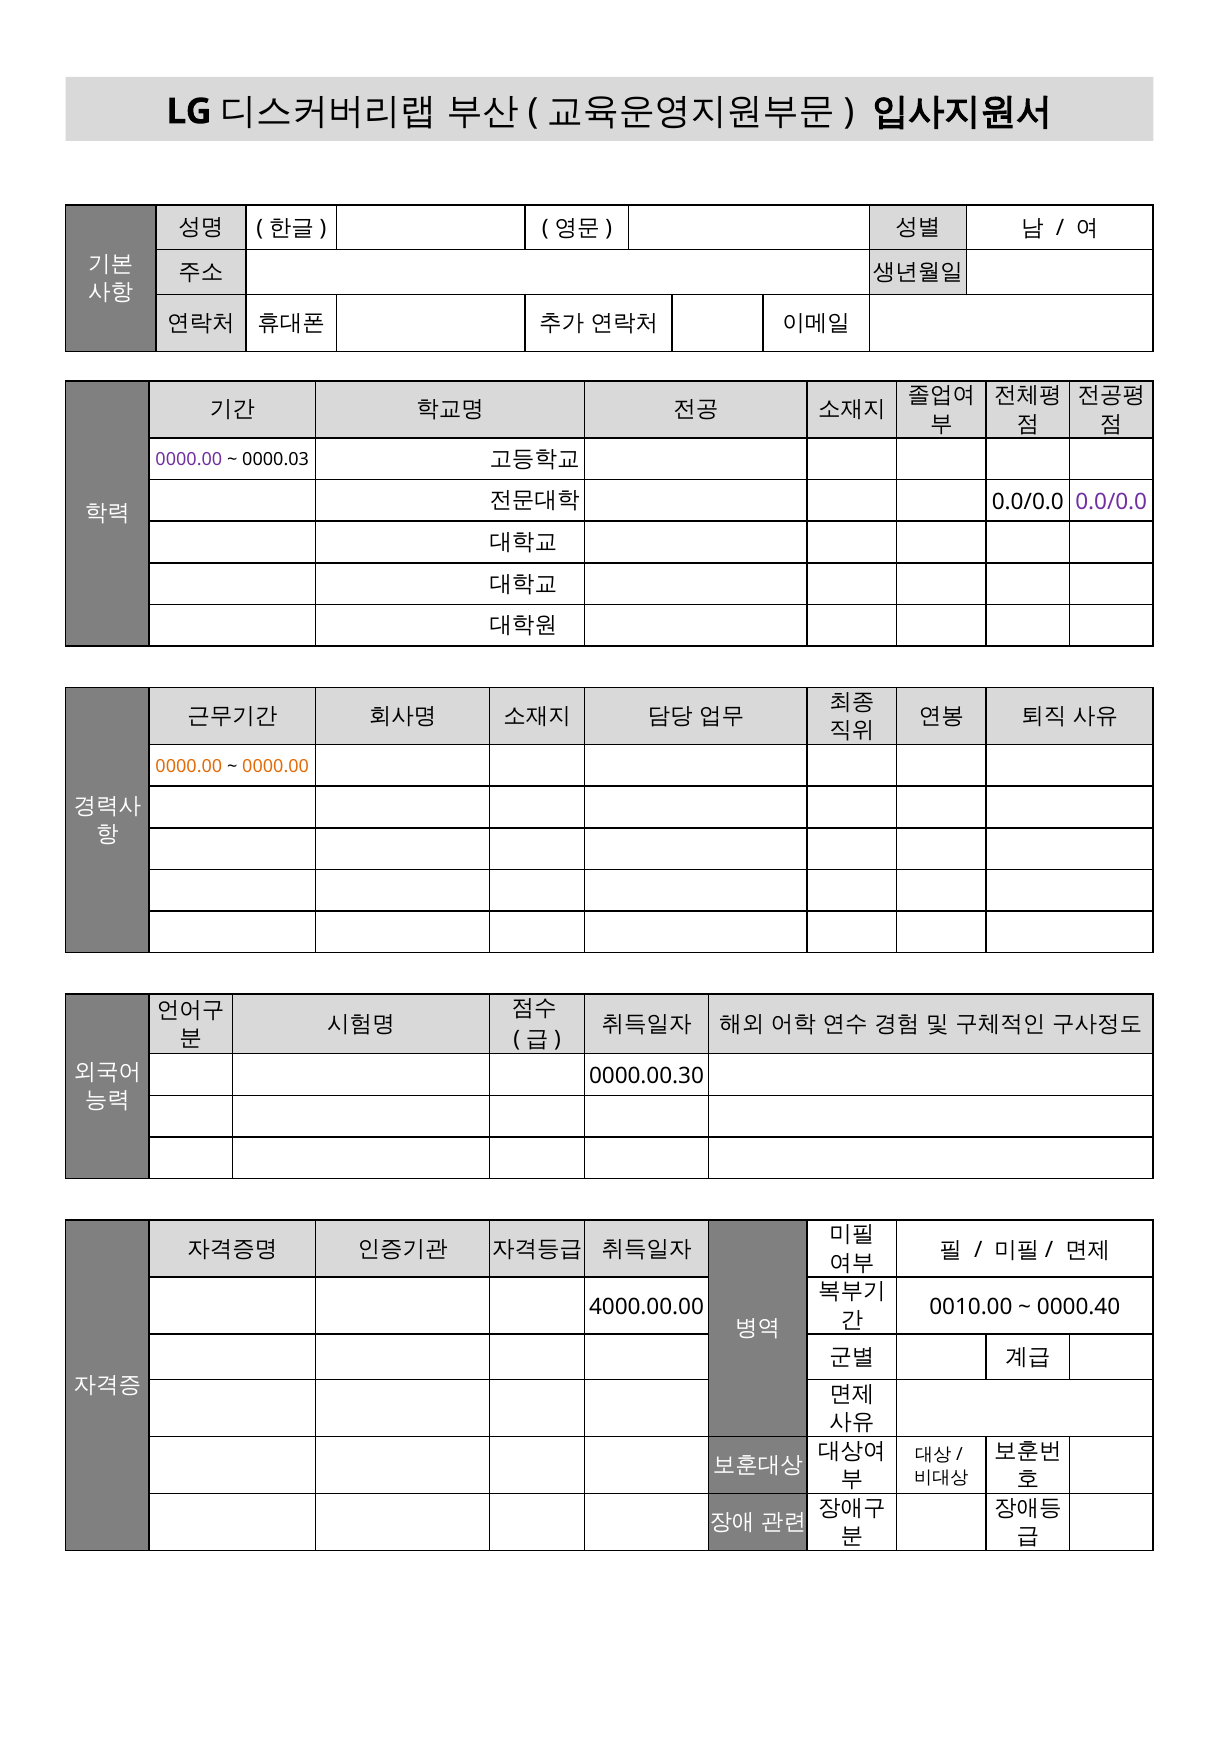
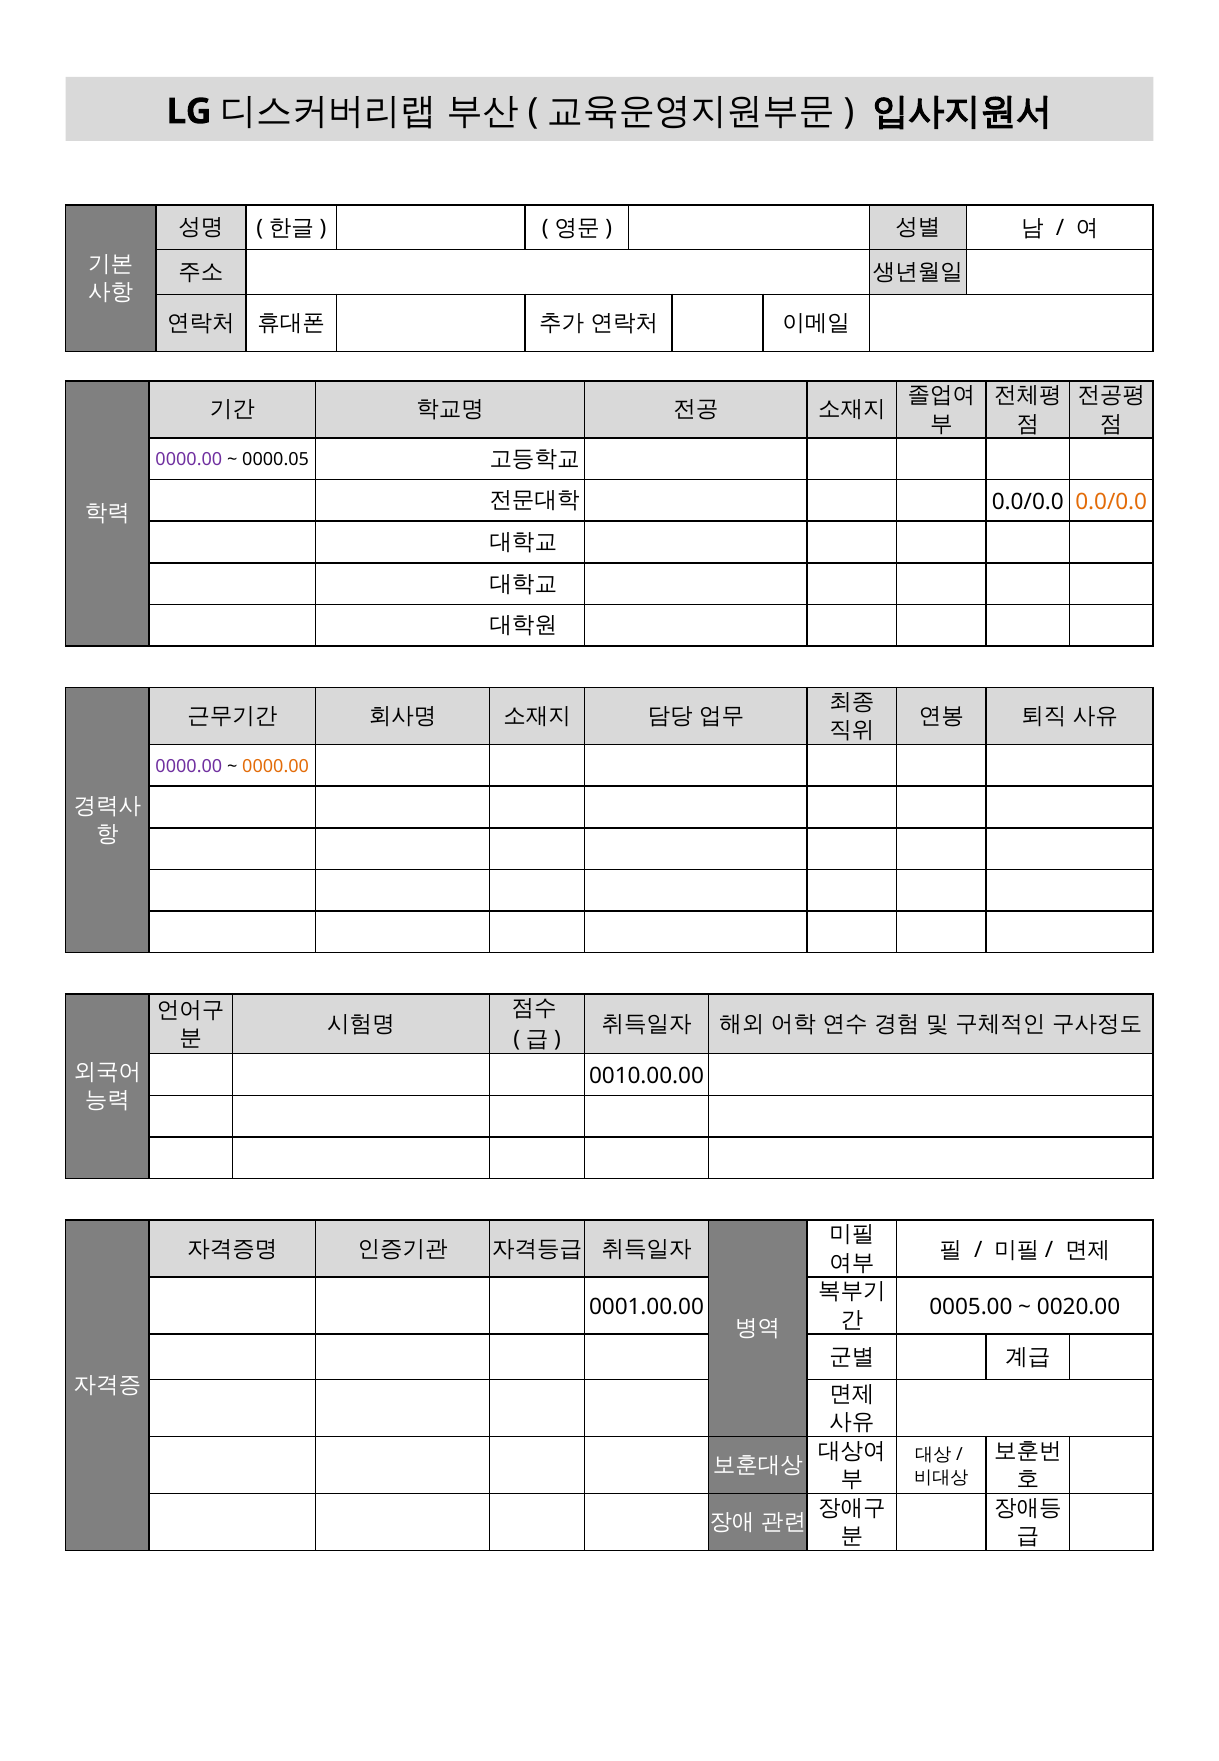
0000.03: 0000.03 -> 0000.05
0.0/0.0 at (1111, 502) colour: purple -> orange
0000.00 at (189, 766) colour: orange -> purple
0000.00.30: 0000.00.30 -> 0010.00.00
4000.00.00: 4000.00.00 -> 0001.00.00
0010.00: 0010.00 -> 0005.00
0000.40: 0000.40 -> 0020.00
